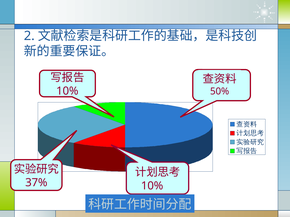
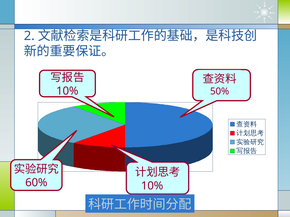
37%: 37% -> 60%
